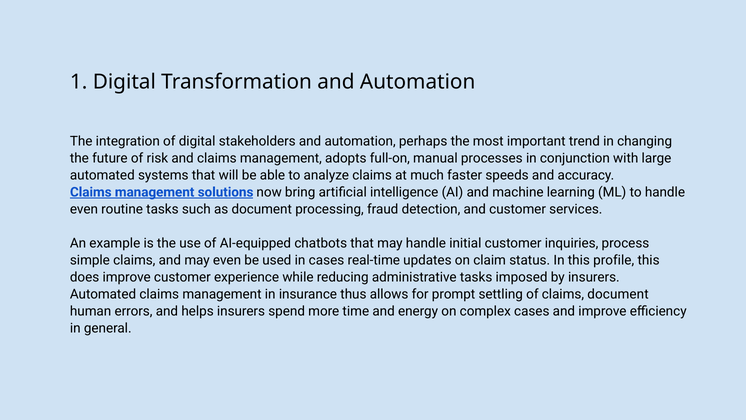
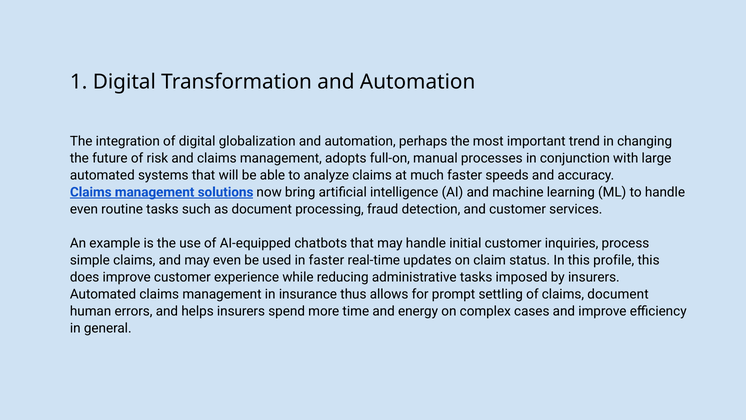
stakeholders: stakeholders -> globalization
in cases: cases -> faster
